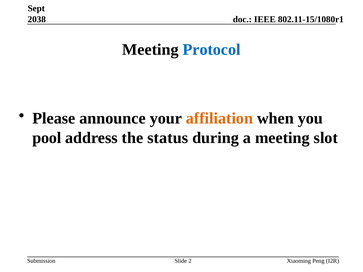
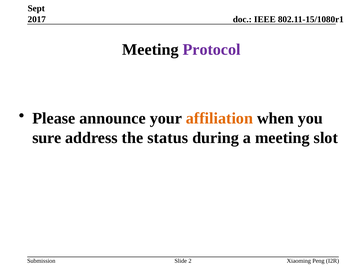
2038: 2038 -> 2017
Protocol colour: blue -> purple
pool: pool -> sure
